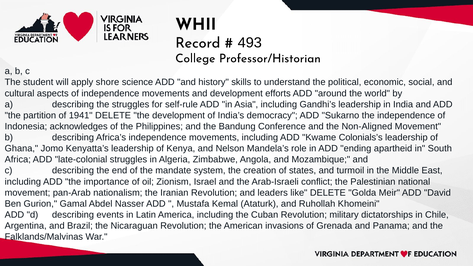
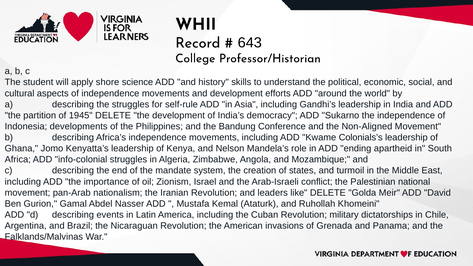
493: 493 -> 643
1941: 1941 -> 1945
acknowledges: acknowledges -> developments
late-colonial: late-colonial -> info-colonial
